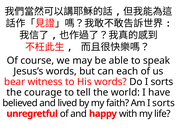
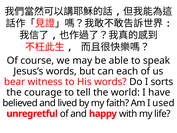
Am I sorts: sorts -> used
